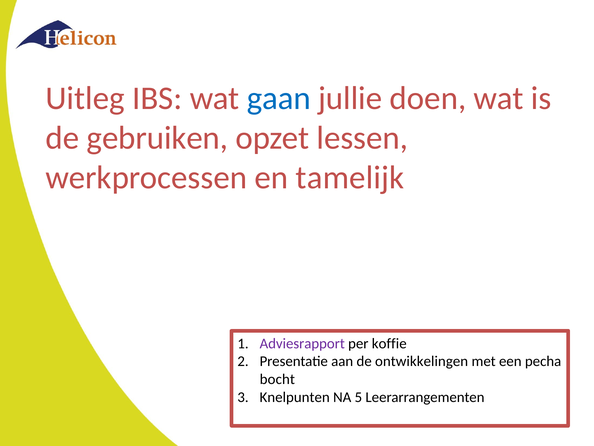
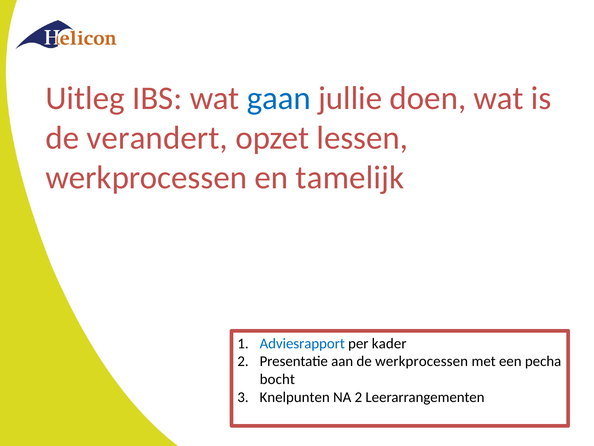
gebruiken: gebruiken -> verandert
Adviesrapport colour: purple -> blue
koffie: koffie -> kader
de ontwikkelingen: ontwikkelingen -> werkprocessen
NA 5: 5 -> 2
